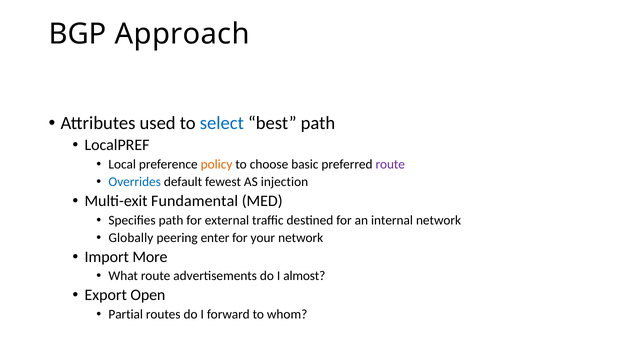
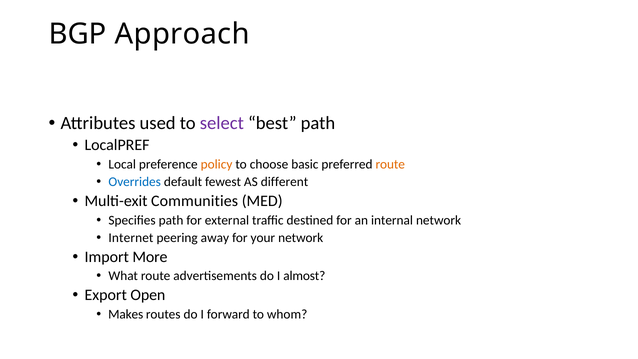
select colour: blue -> purple
route at (390, 164) colour: purple -> orange
injection: injection -> different
Fundamental: Fundamental -> Communities
Globally: Globally -> Internet
enter: enter -> away
Partial: Partial -> Makes
